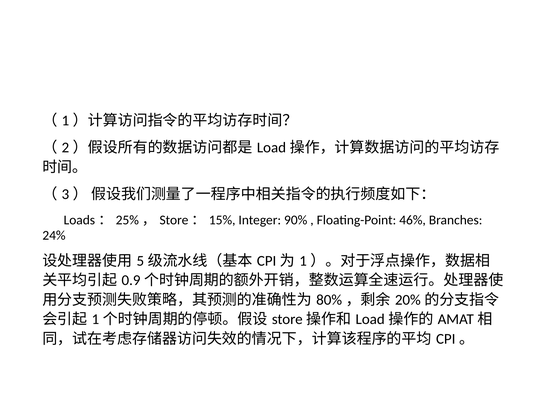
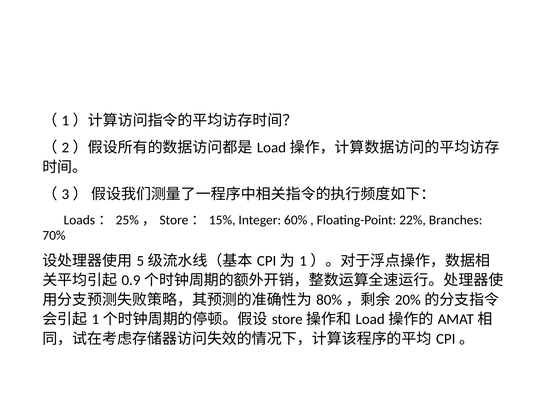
90%: 90% -> 60%
46%: 46% -> 22%
24%: 24% -> 70%
